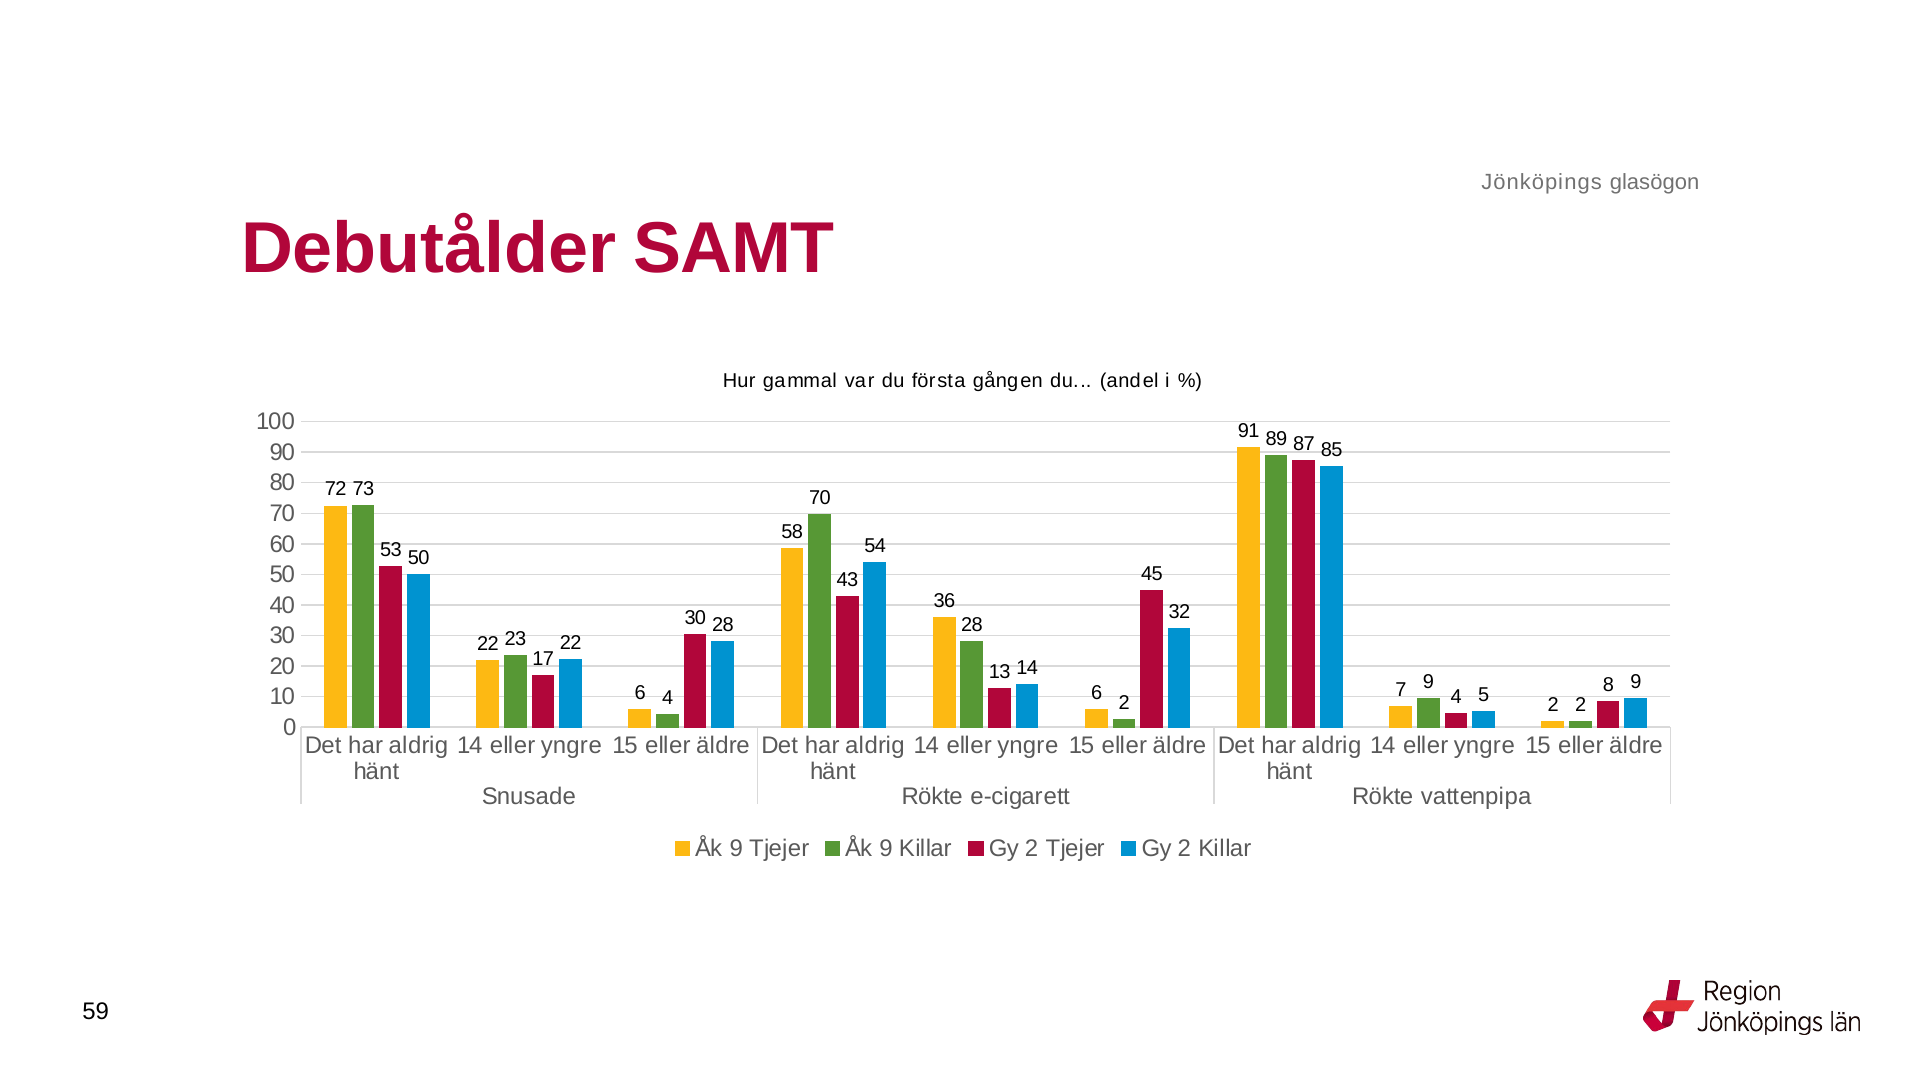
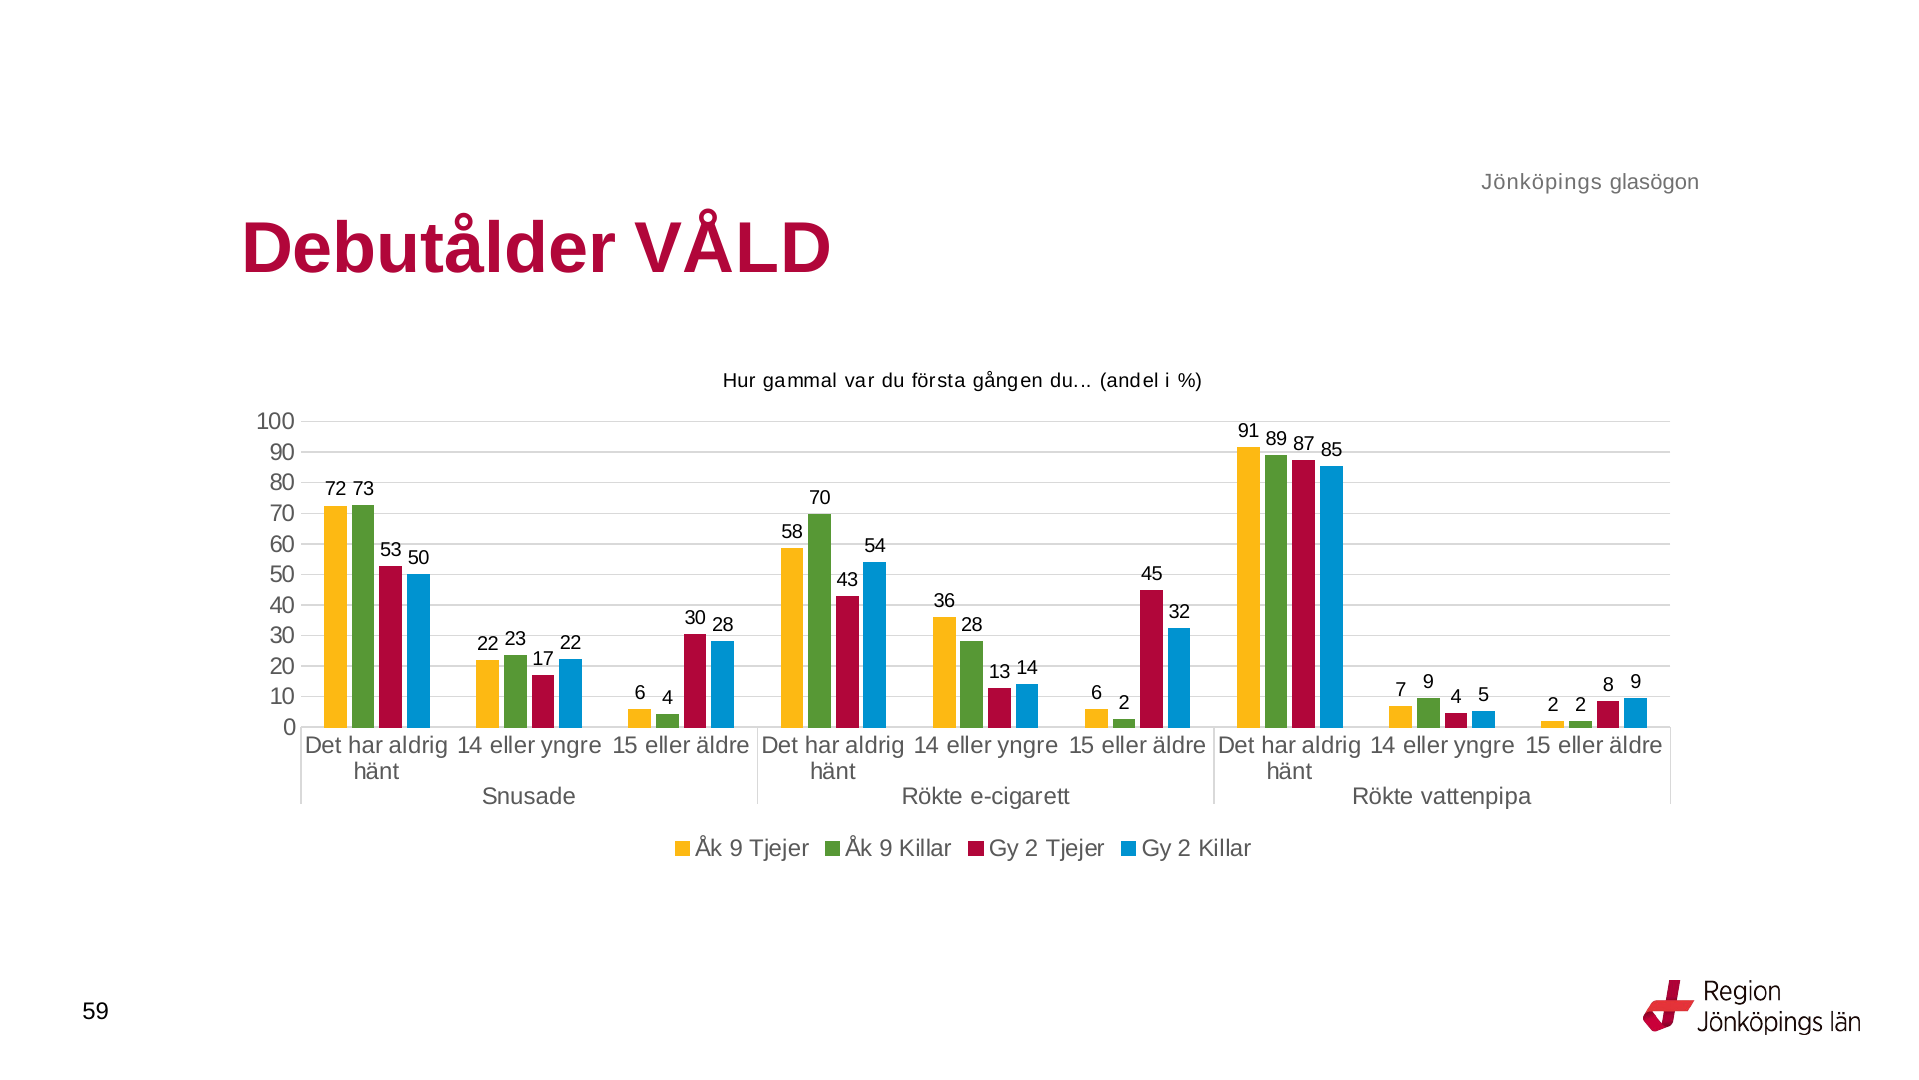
SAMT: SAMT -> VÅLD
